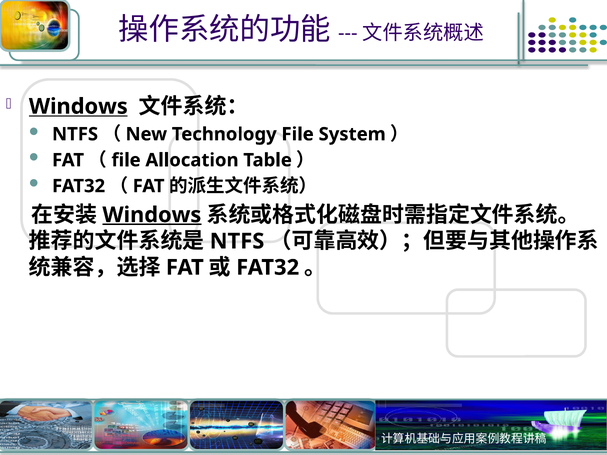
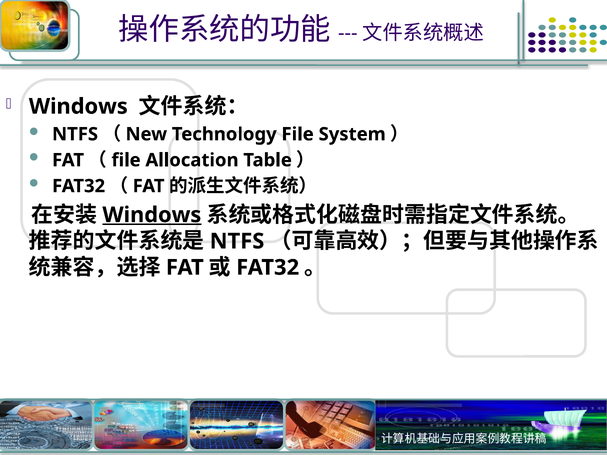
Windows at (78, 107) underline: present -> none
